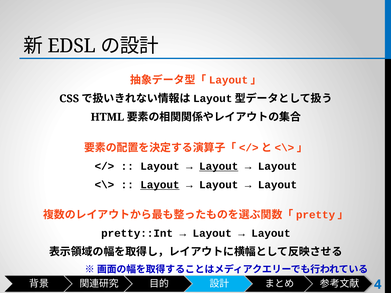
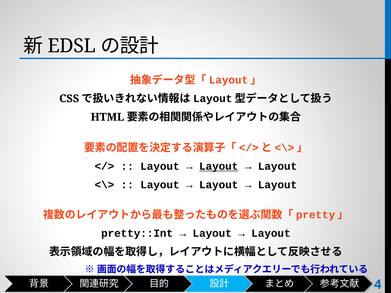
Layout at (160, 185) underline: present -> none
